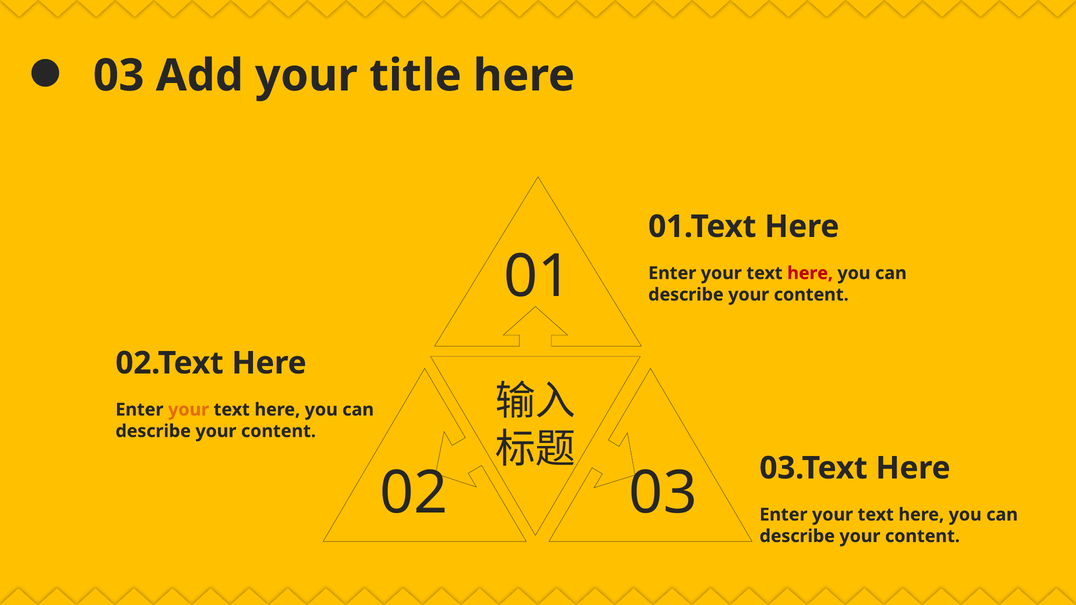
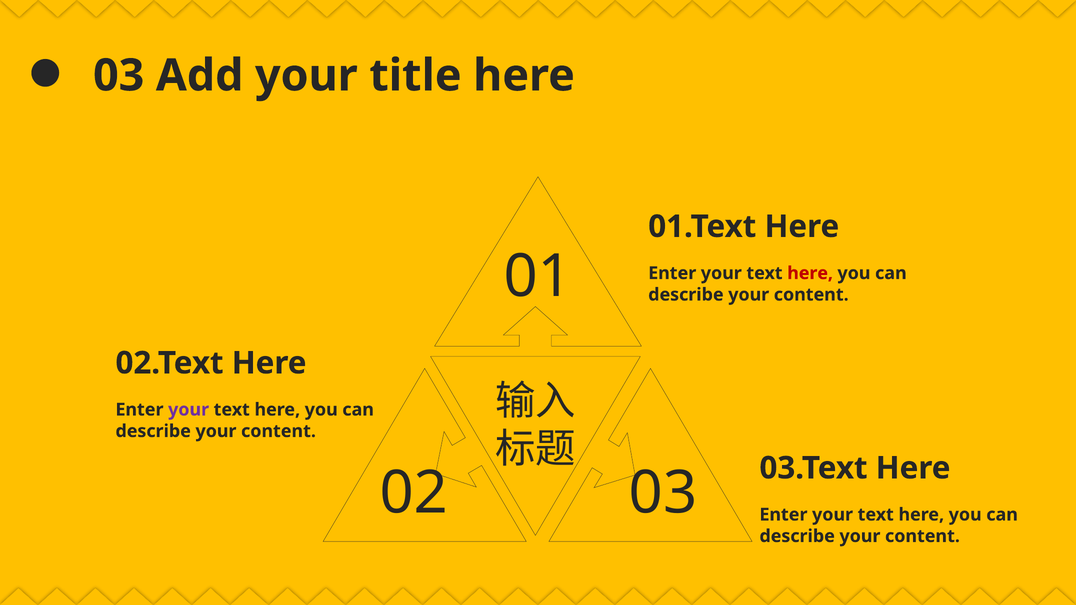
your at (189, 410) colour: orange -> purple
